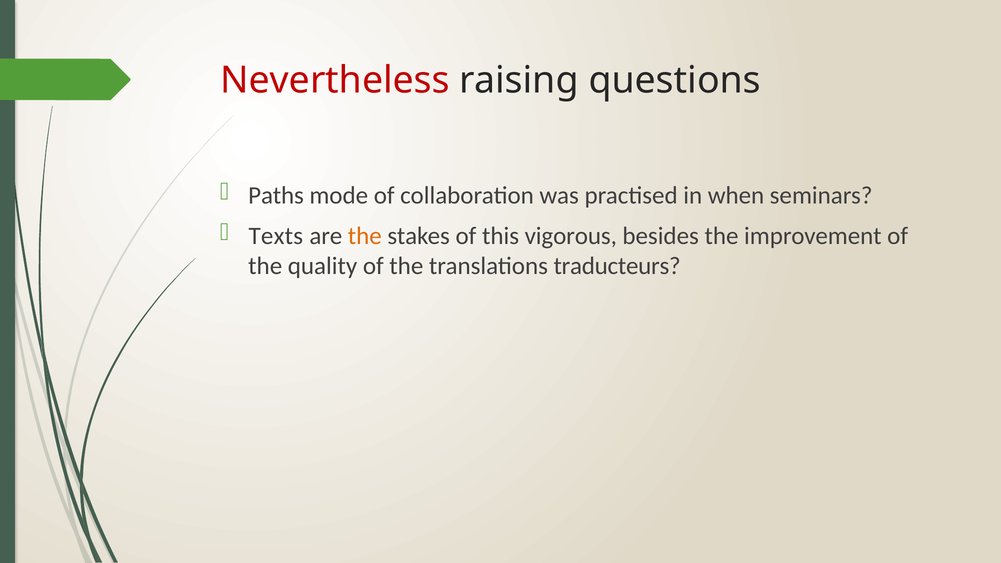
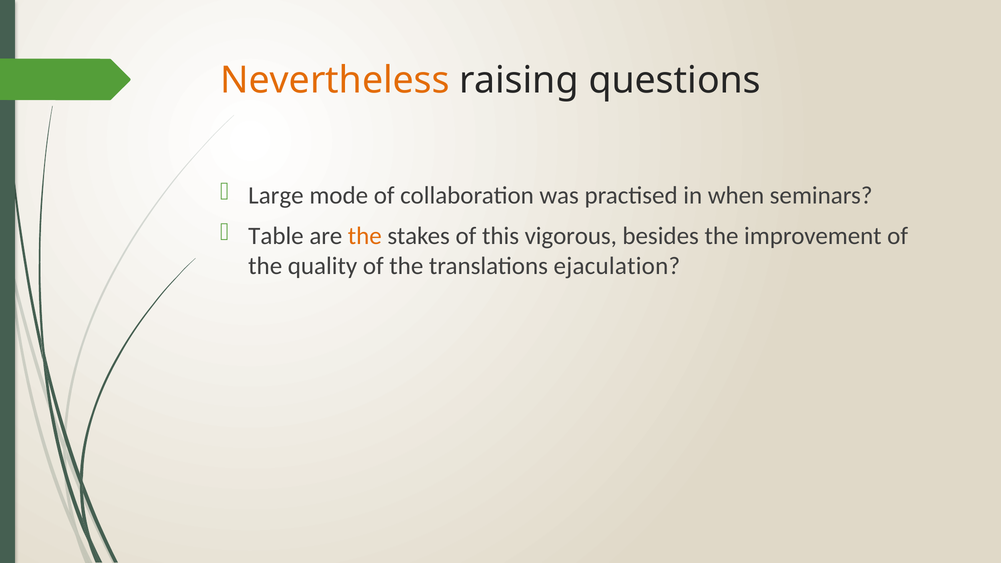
Nevertheless colour: red -> orange
Paths: Paths -> Large
Texts: Texts -> Table
traducteurs: traducteurs -> ejaculation
